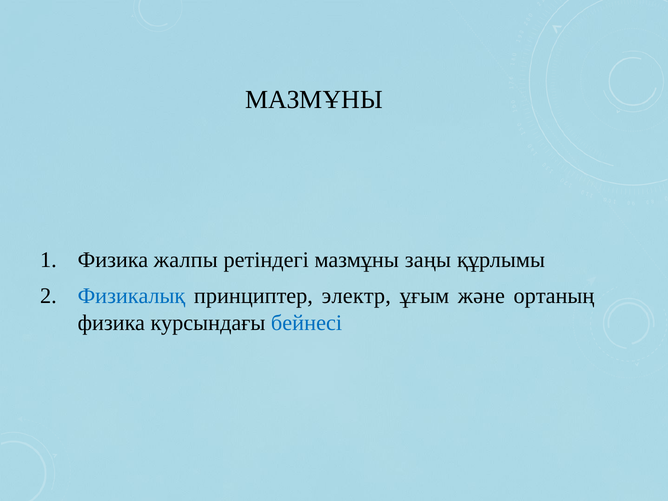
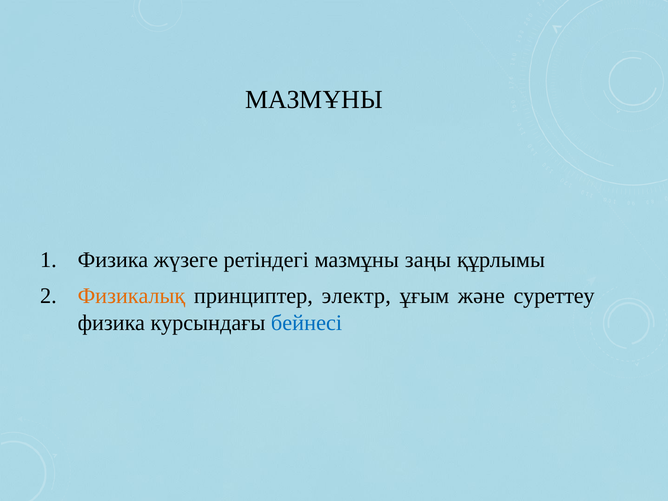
жалпы: жалпы -> жүзеге
Физикалық colour: blue -> orange
ортаның: ортаның -> суреттеу
